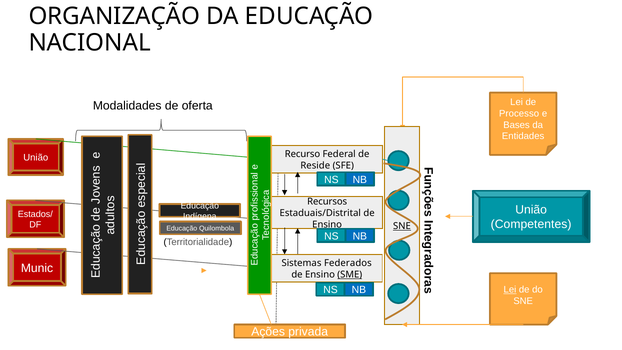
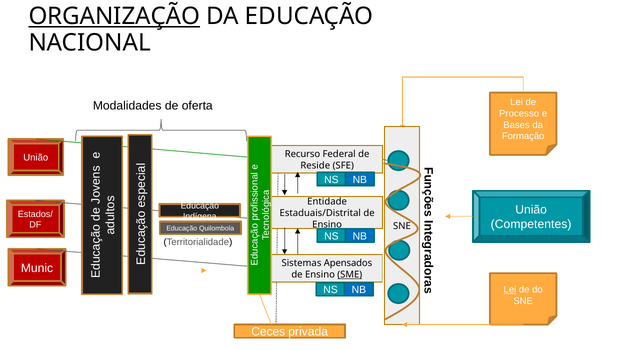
ORGANIZAÇÃO underline: none -> present
Entidades: Entidades -> Formação
Recursos: Recursos -> Entidade
SNE at (402, 226) underline: present -> none
Federados: Federados -> Apensados
Ações: Ações -> Ceces
